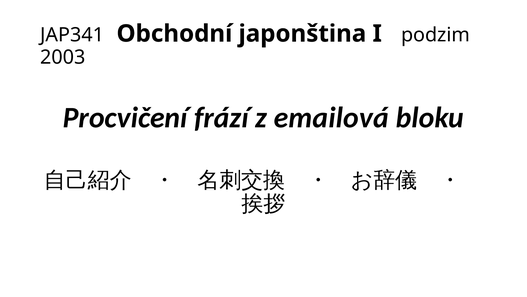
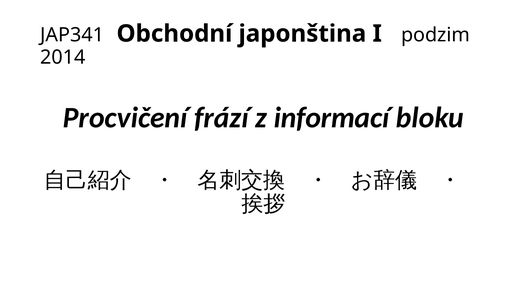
2003: 2003 -> 2014
emailová: emailová -> informací
